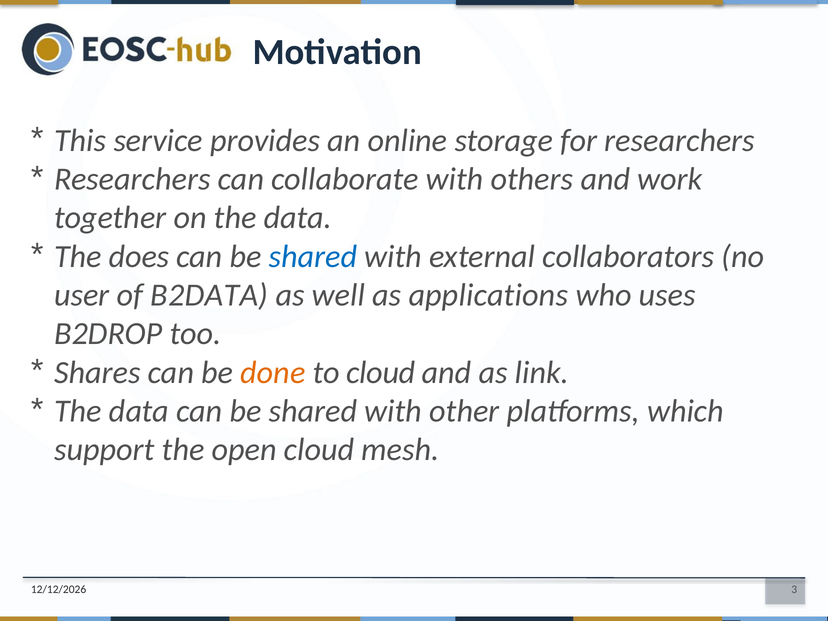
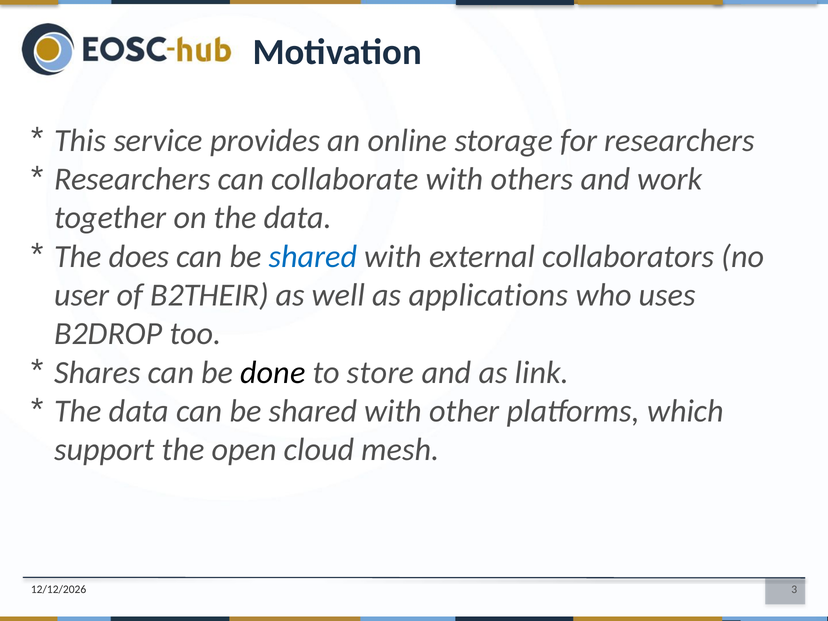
B2DATA: B2DATA -> B2THEIR
done colour: orange -> black
to cloud: cloud -> store
